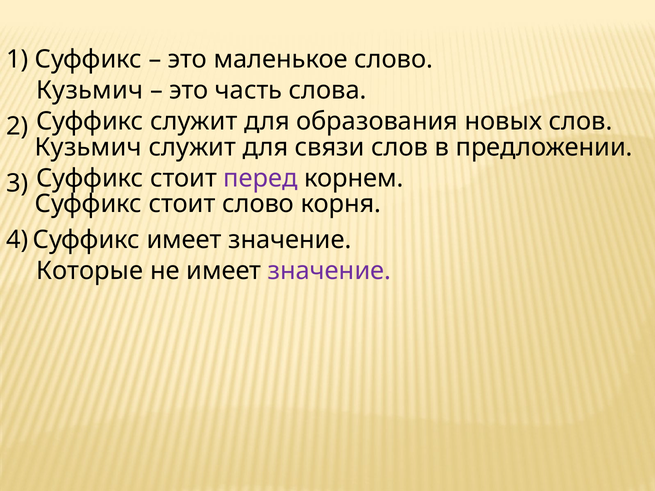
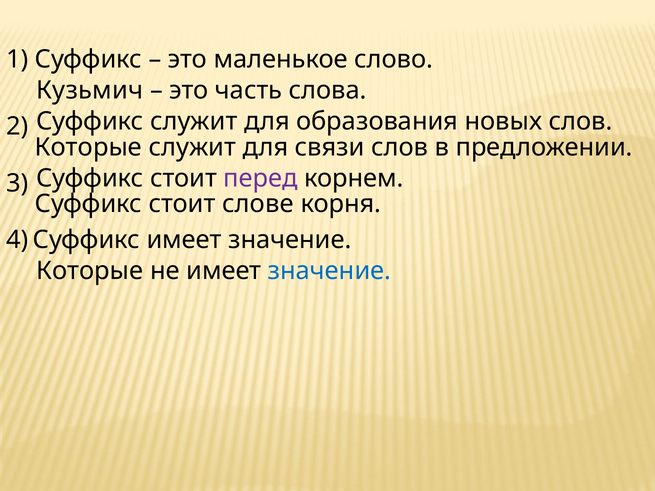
Кузьмич at (88, 147): Кузьмич -> Которые
стоит слово: слово -> слове
значение at (329, 271) colour: purple -> blue
